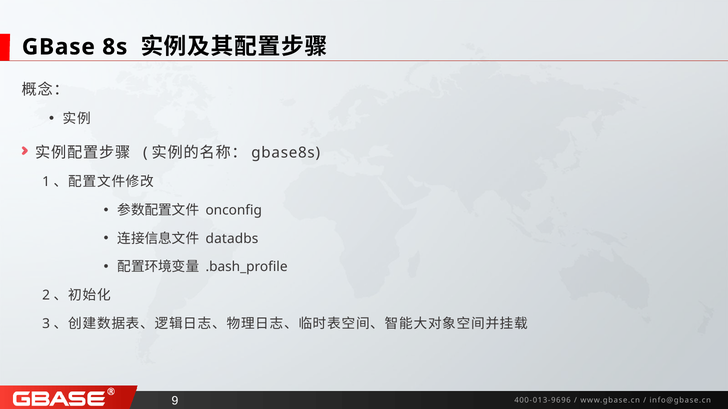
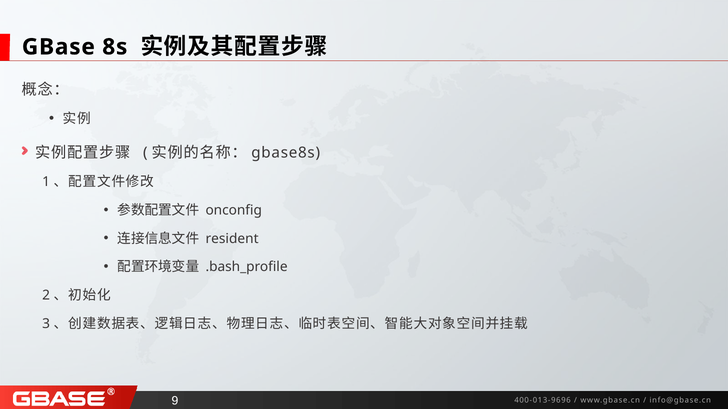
datadbs: datadbs -> resident
